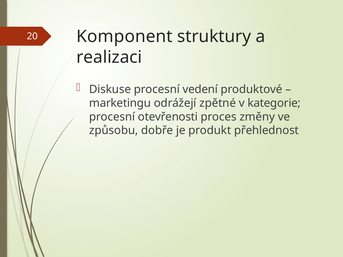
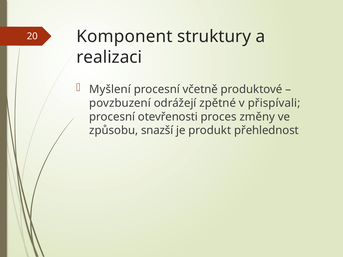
Diskuse: Diskuse -> Myšlení
vedení: vedení -> včetně
marketingu: marketingu -> povzbuzení
kategorie: kategorie -> přispívali
dobře: dobře -> snazší
